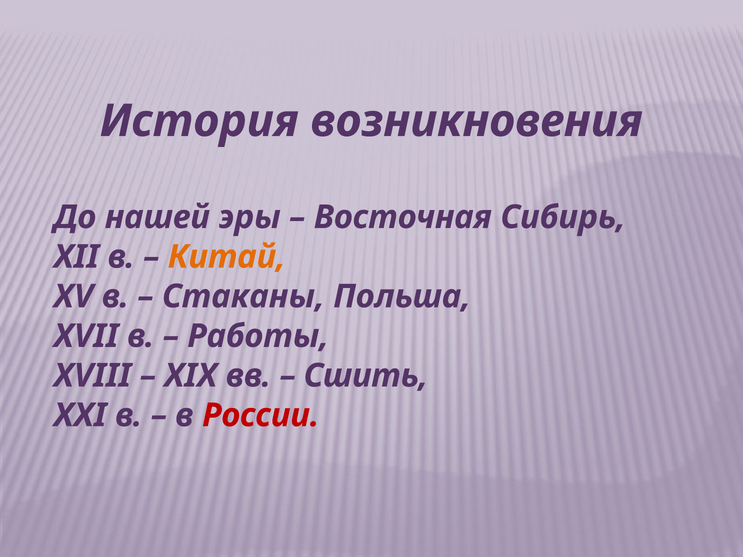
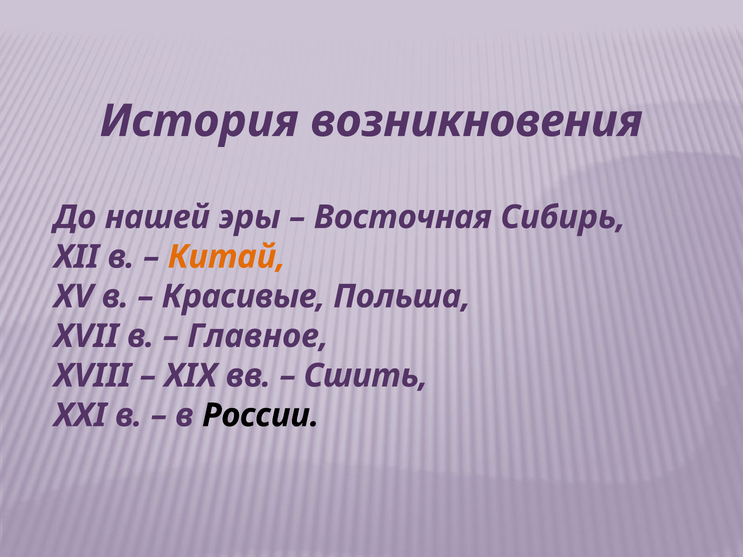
Стаканы: Стаканы -> Красивые
Работы: Работы -> Главное
России colour: red -> black
